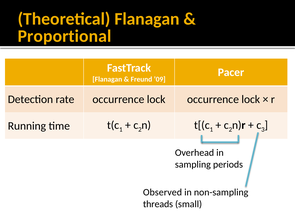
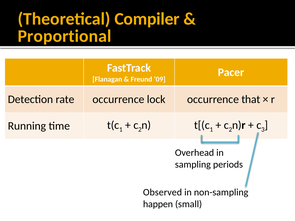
Theoretical Flanagan: Flanagan -> Compiler
lock at (251, 99): lock -> that
threads: threads -> happen
